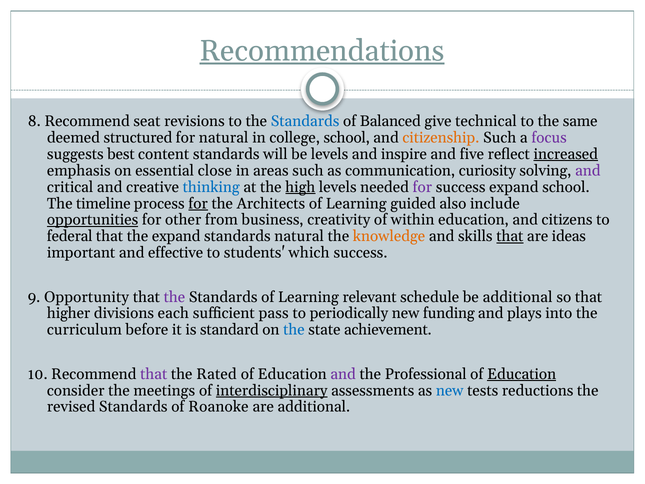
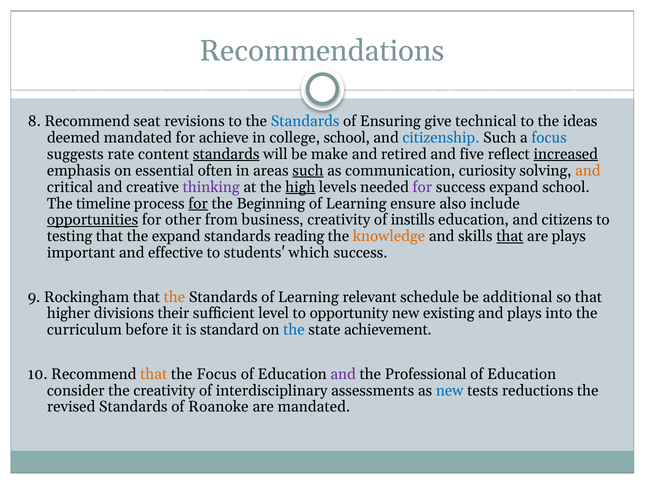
Recommendations underline: present -> none
Balanced: Balanced -> Ensuring
same: same -> ideas
deemed structured: structured -> mandated
for natural: natural -> achieve
citizenship colour: orange -> blue
focus at (549, 138) colour: purple -> blue
best: best -> rate
standards at (226, 154) underline: none -> present
be levels: levels -> make
inspire: inspire -> retired
close: close -> often
such at (308, 170) underline: none -> present
and at (588, 170) colour: purple -> orange
thinking colour: blue -> purple
Architects: Architects -> Beginning
guided: guided -> ensure
within: within -> instills
federal: federal -> testing
standards natural: natural -> reading
are ideas: ideas -> plays
Opportunity: Opportunity -> Rockingham
the at (174, 297) colour: purple -> orange
each: each -> their
pass: pass -> level
periodically: periodically -> opportunity
funding: funding -> existing
that at (154, 374) colour: purple -> orange
the Rated: Rated -> Focus
Education at (522, 374) underline: present -> none
the meetings: meetings -> creativity
interdisciplinary underline: present -> none
are additional: additional -> mandated
